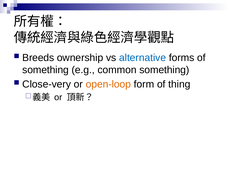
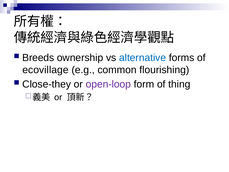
something at (46, 70): something -> ecovillage
common something: something -> flourishing
Close-very: Close-very -> Close-they
open-loop colour: orange -> purple
